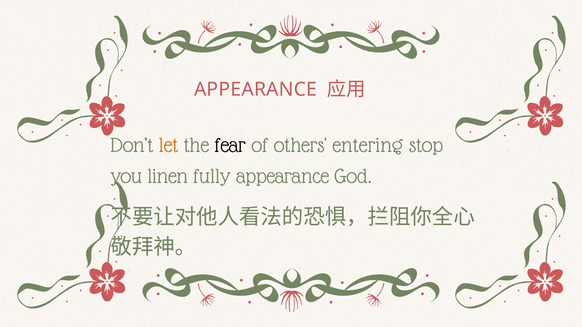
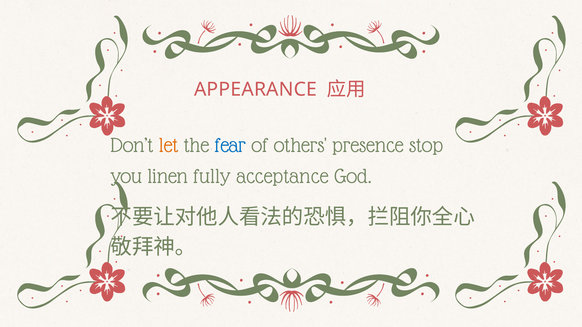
fear colour: black -> blue
entering: entering -> presence
fully appearance: appearance -> acceptance
